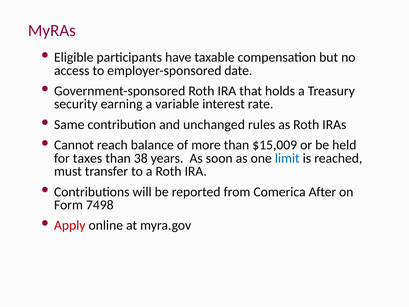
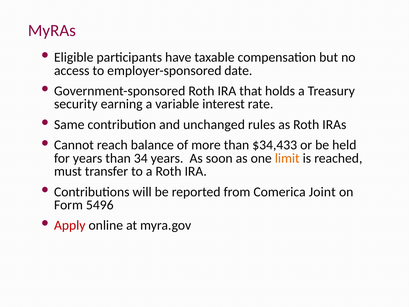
$15,009: $15,009 -> $34,433
for taxes: taxes -> years
38: 38 -> 34
limit colour: blue -> orange
After: After -> Joint
7498: 7498 -> 5496
